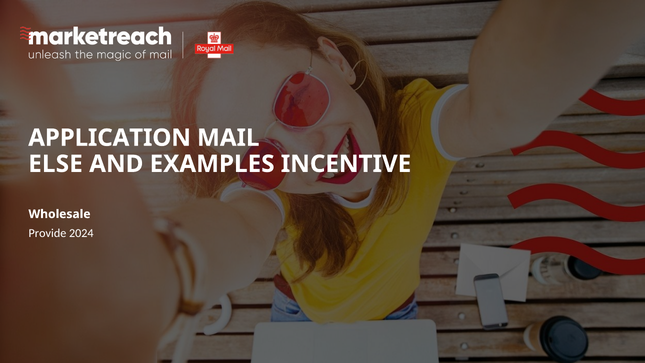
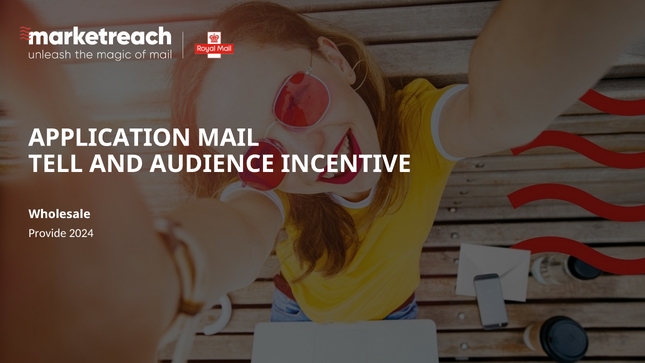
ELSE: ELSE -> TELL
EXAMPLES: EXAMPLES -> AUDIENCE
